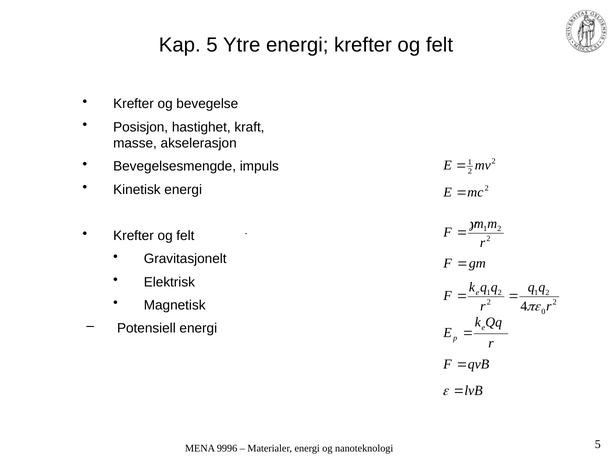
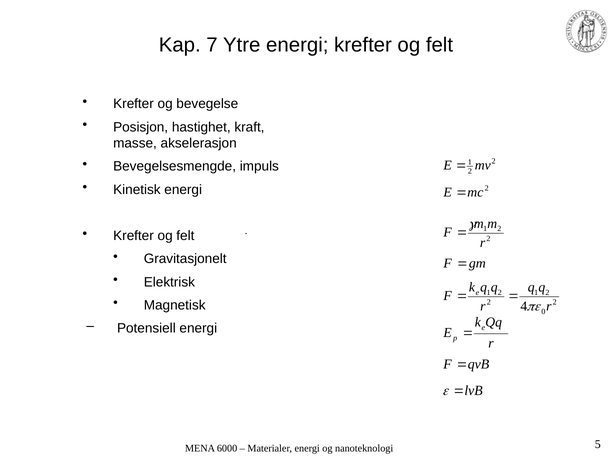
Kap 5: 5 -> 7
9996: 9996 -> 6000
